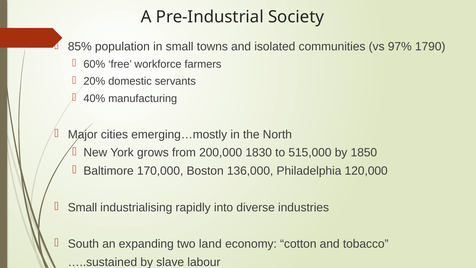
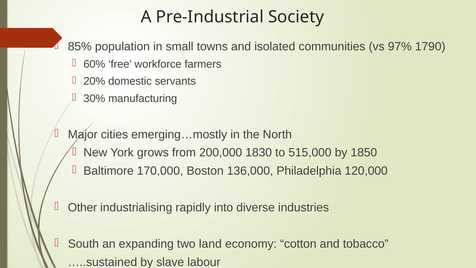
40%: 40% -> 30%
Small at (82, 207): Small -> Other
